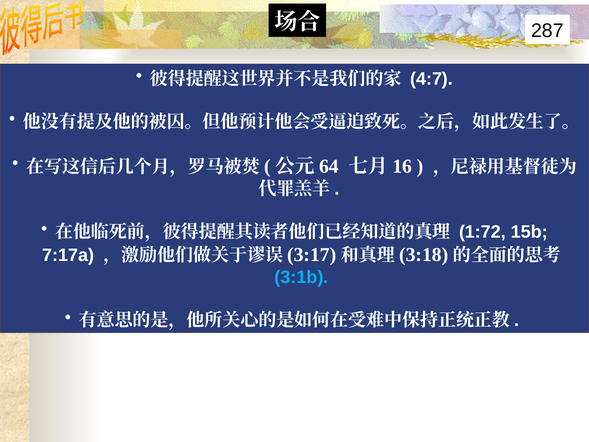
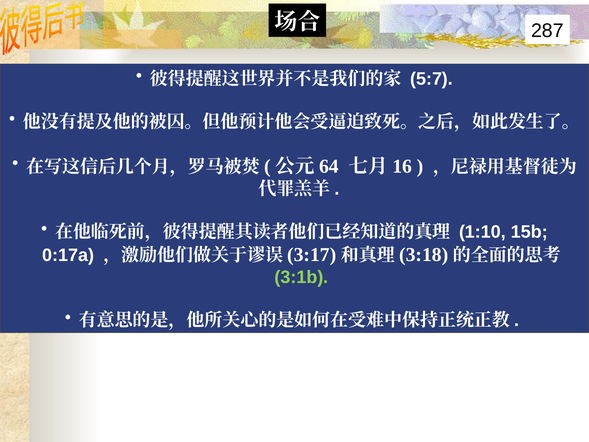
4:7: 4:7 -> 5:7
1:72: 1:72 -> 1:10
7:17a: 7:17a -> 0:17a
3:1b colour: light blue -> light green
